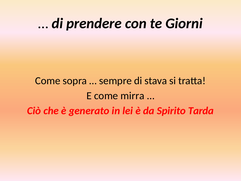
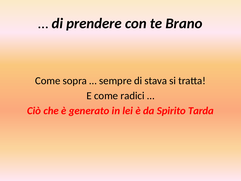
Giorni: Giorni -> Brano
mirra: mirra -> radici
